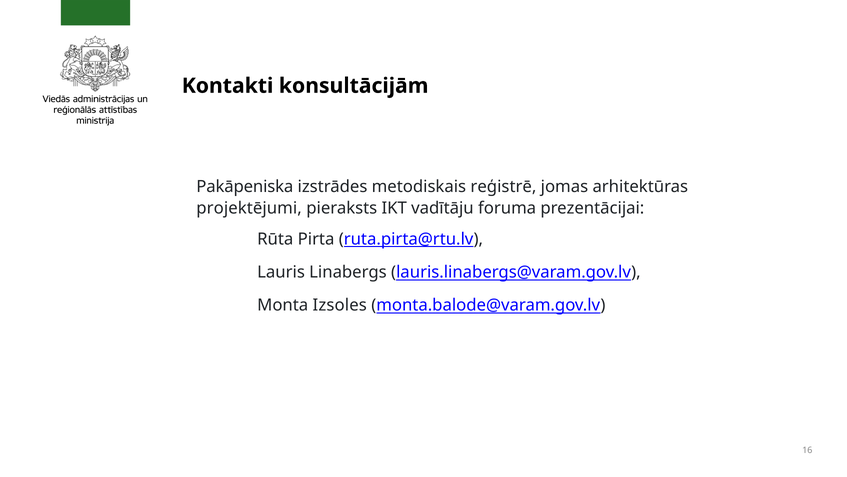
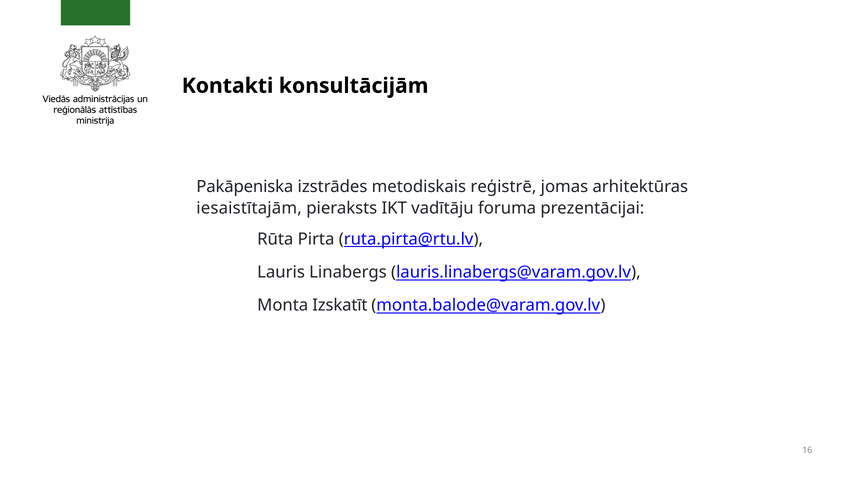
projektējumi: projektējumi -> iesaistītajām
Izsoles: Izsoles -> Izskatīt
